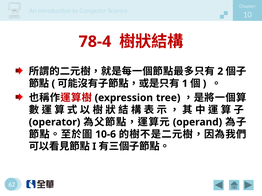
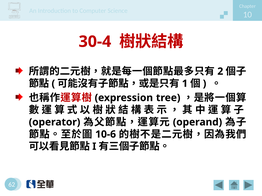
78-4: 78-4 -> 30-4
